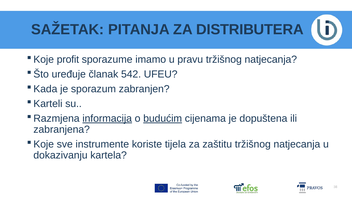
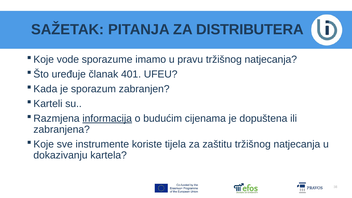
profit: profit -> vode
542: 542 -> 401
budućim underline: present -> none
